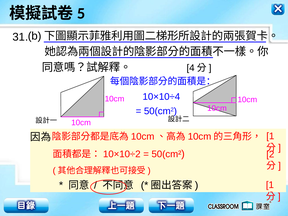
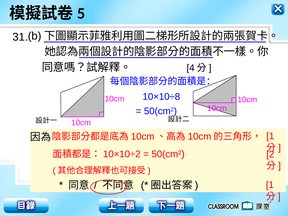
10×10÷4: 10×10÷4 -> 10×10÷8
